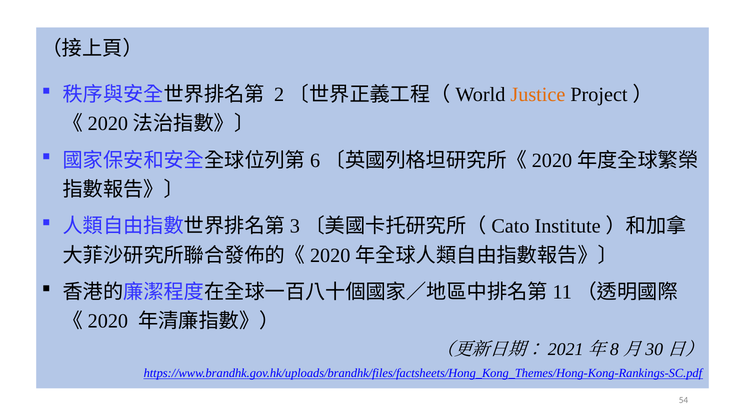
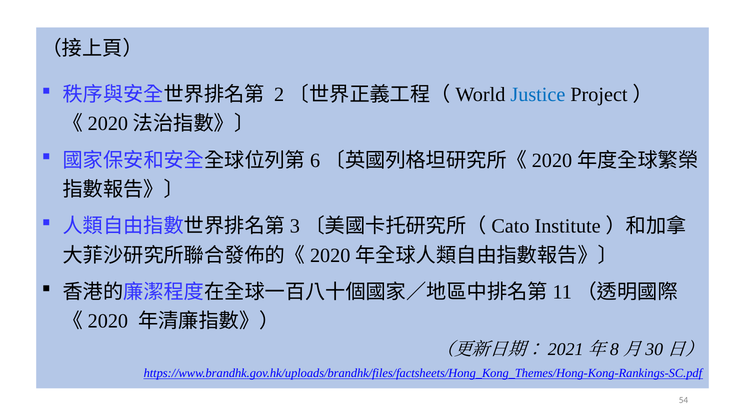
Justice colour: orange -> blue
